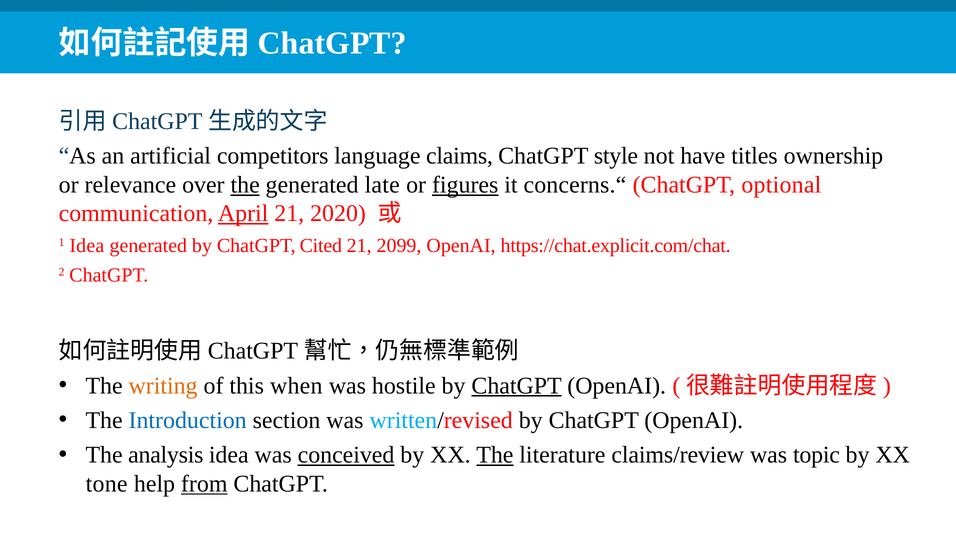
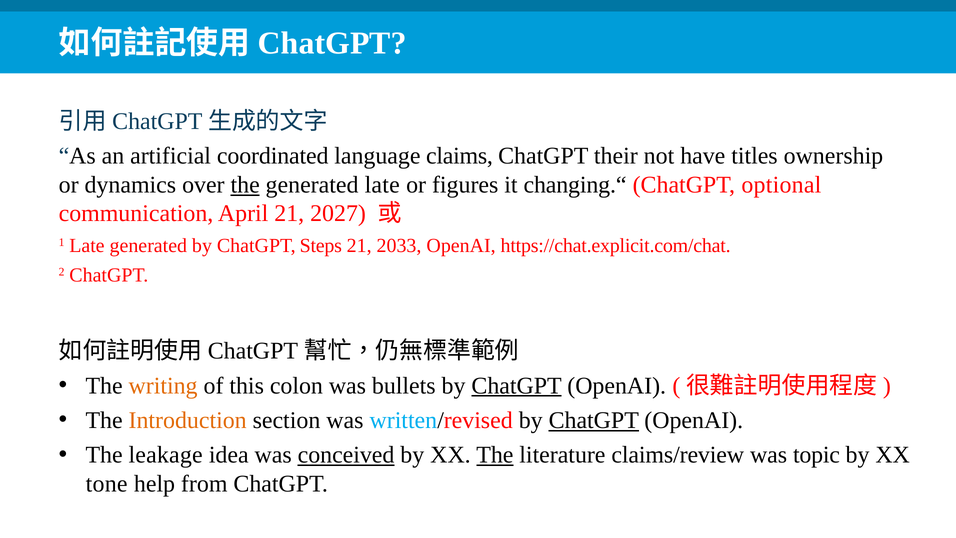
competitors: competitors -> coordinated
style: style -> their
relevance: relevance -> dynamics
figures underline: present -> none
concerns.“: concerns.“ -> changing.“
April underline: present -> none
2020: 2020 -> 2027
1 Idea: Idea -> Late
Cited: Cited -> Steps
2099: 2099 -> 2033
when: when -> colon
hostile: hostile -> bullets
Introduction colour: blue -> orange
ChatGPT at (594, 420) underline: none -> present
analysis: analysis -> leakage
from underline: present -> none
